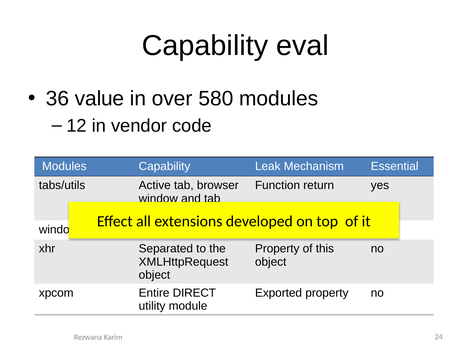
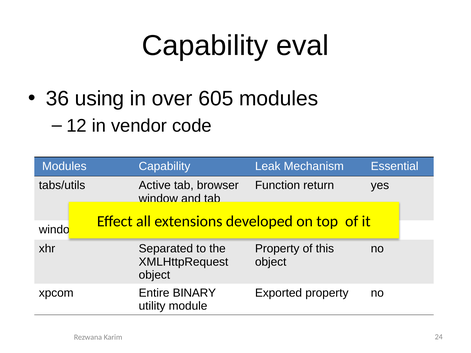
value: value -> using
580: 580 -> 605
DIRECT: DIRECT -> BINARY
